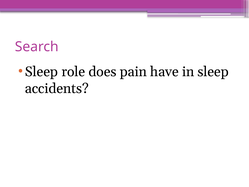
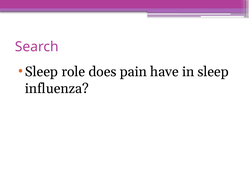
accidents: accidents -> influenza
